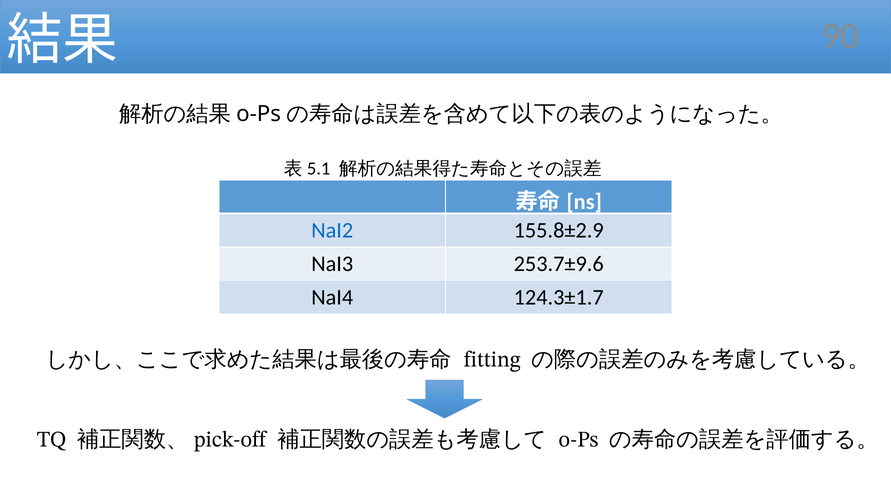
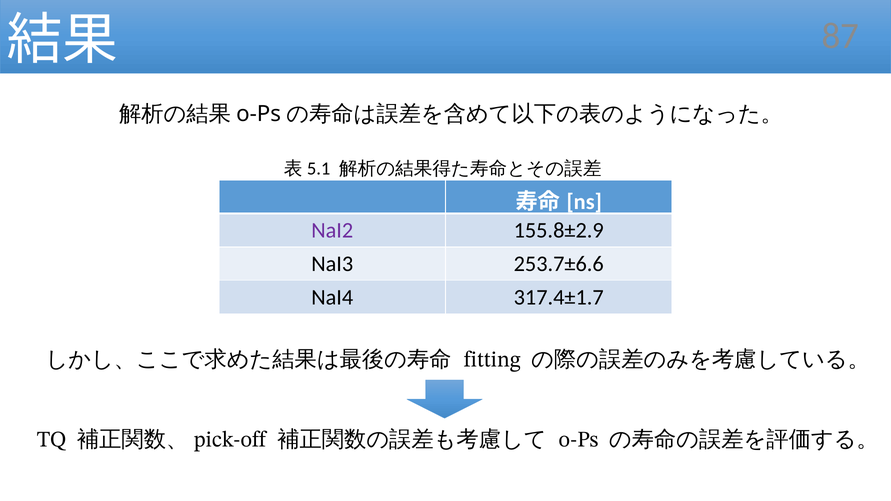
90: 90 -> 87
NaI2 colour: blue -> purple
253.7±9.6: 253.7±9.6 -> 253.7±6.6
124.3±1.7: 124.3±1.7 -> 317.4±1.7
